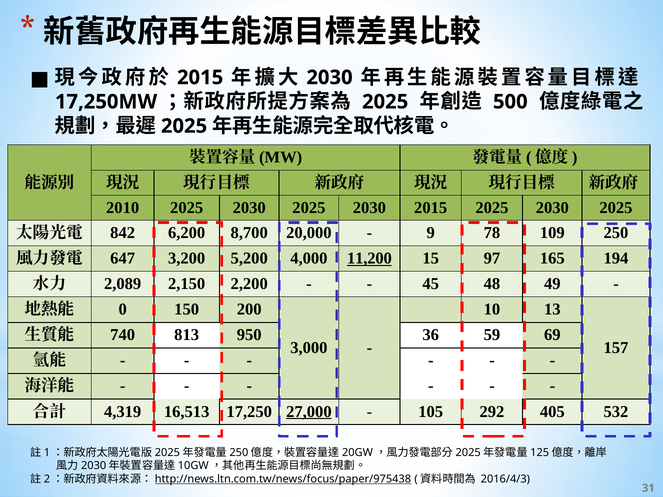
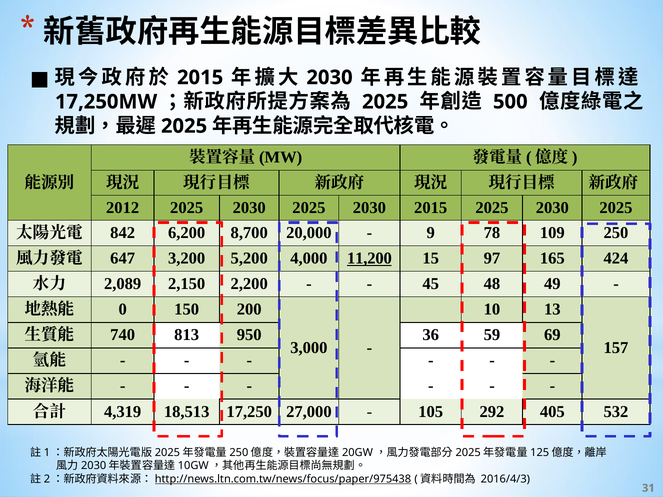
2010: 2010 -> 2012
194: 194 -> 424
16,513: 16,513 -> 18,513
27,000 underline: present -> none
